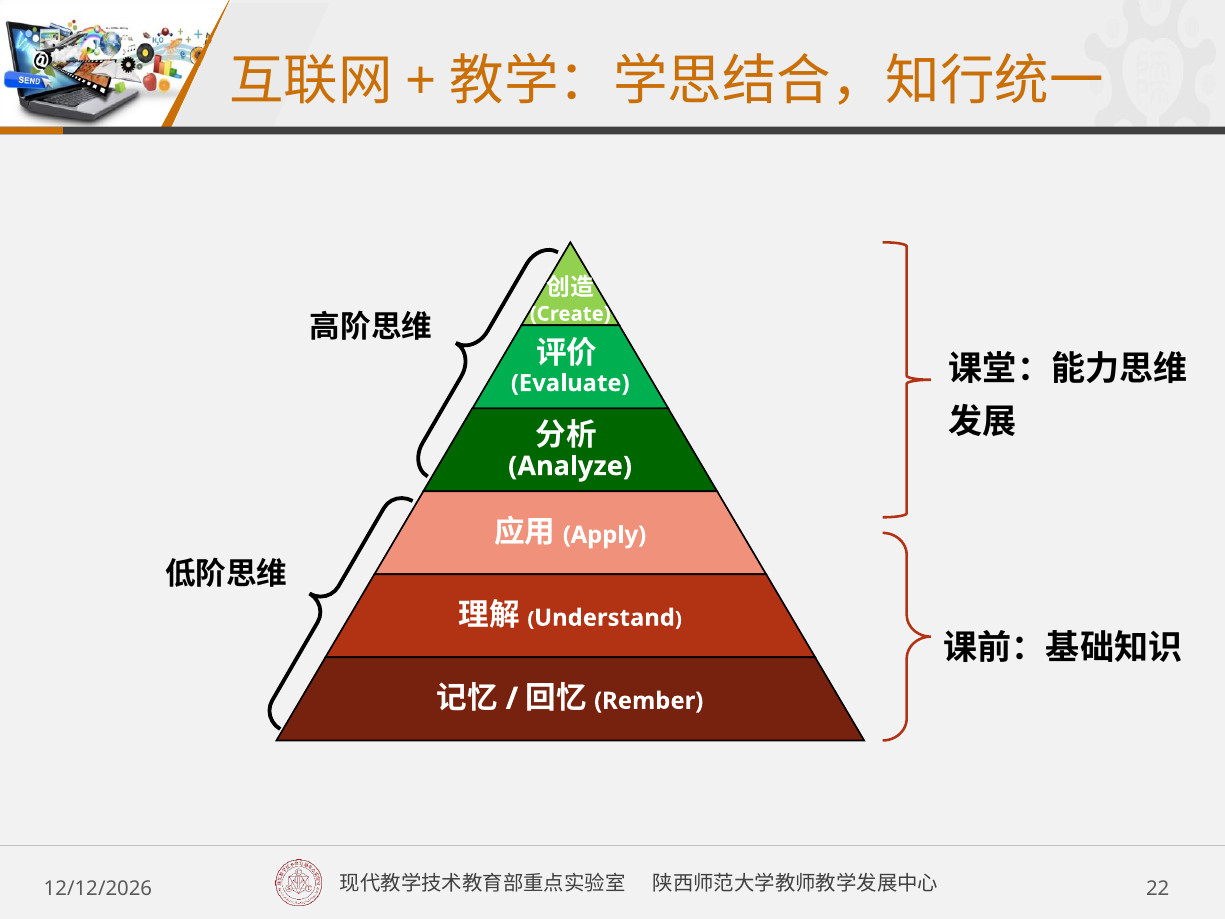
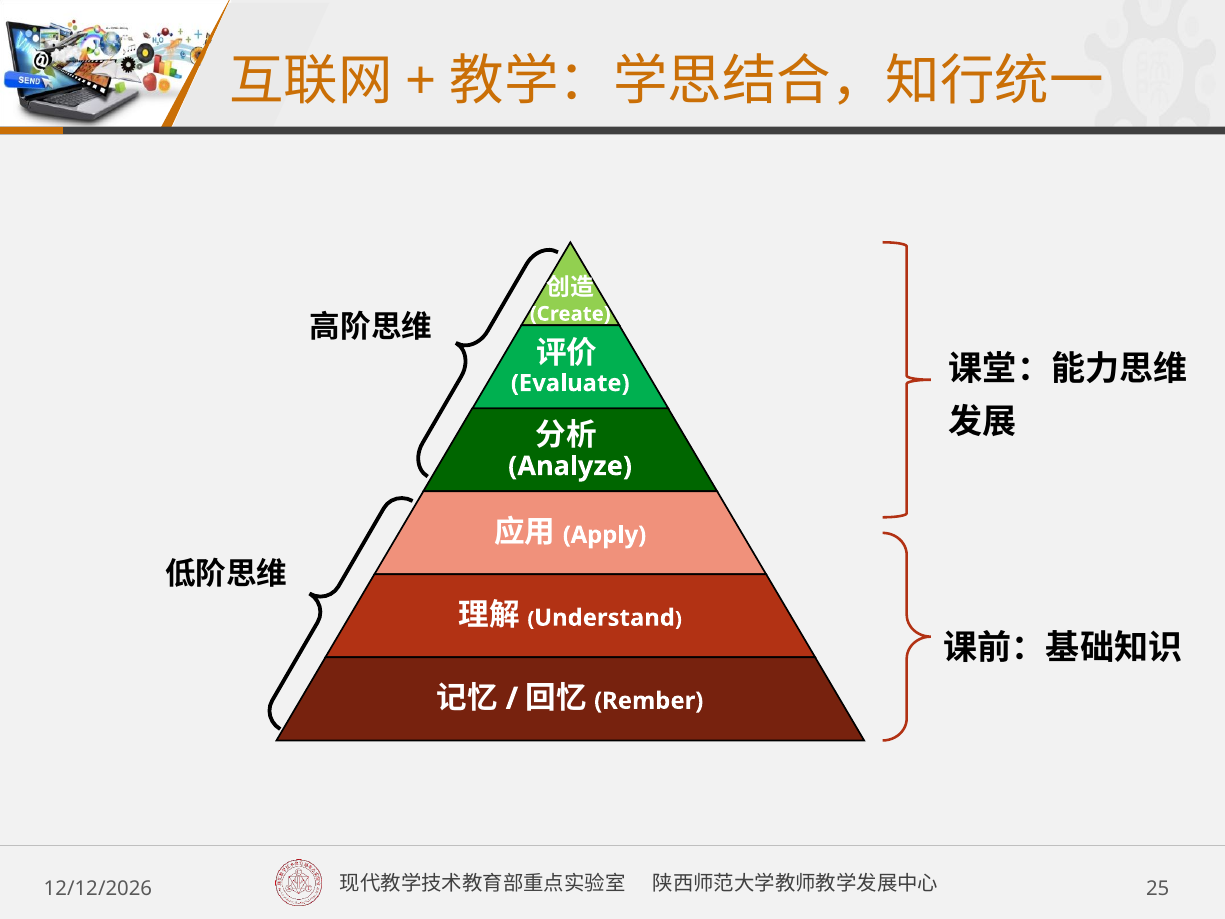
22: 22 -> 25
